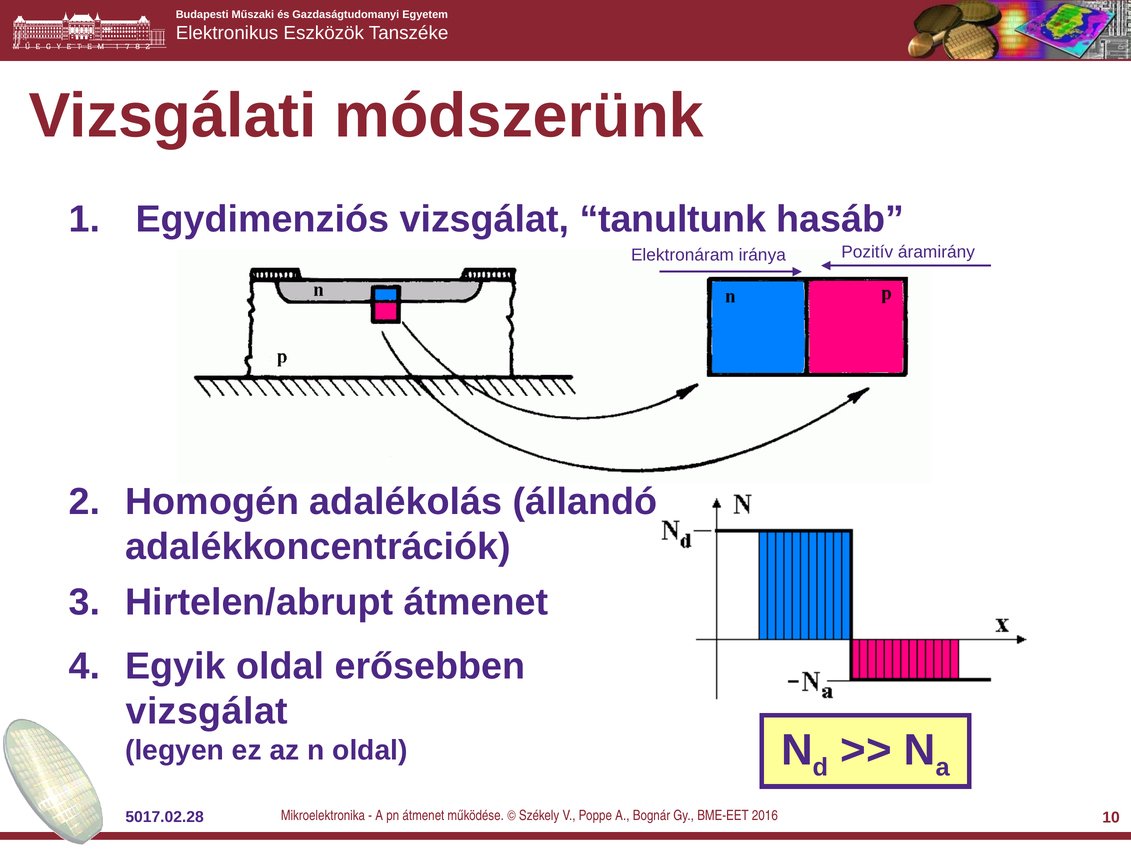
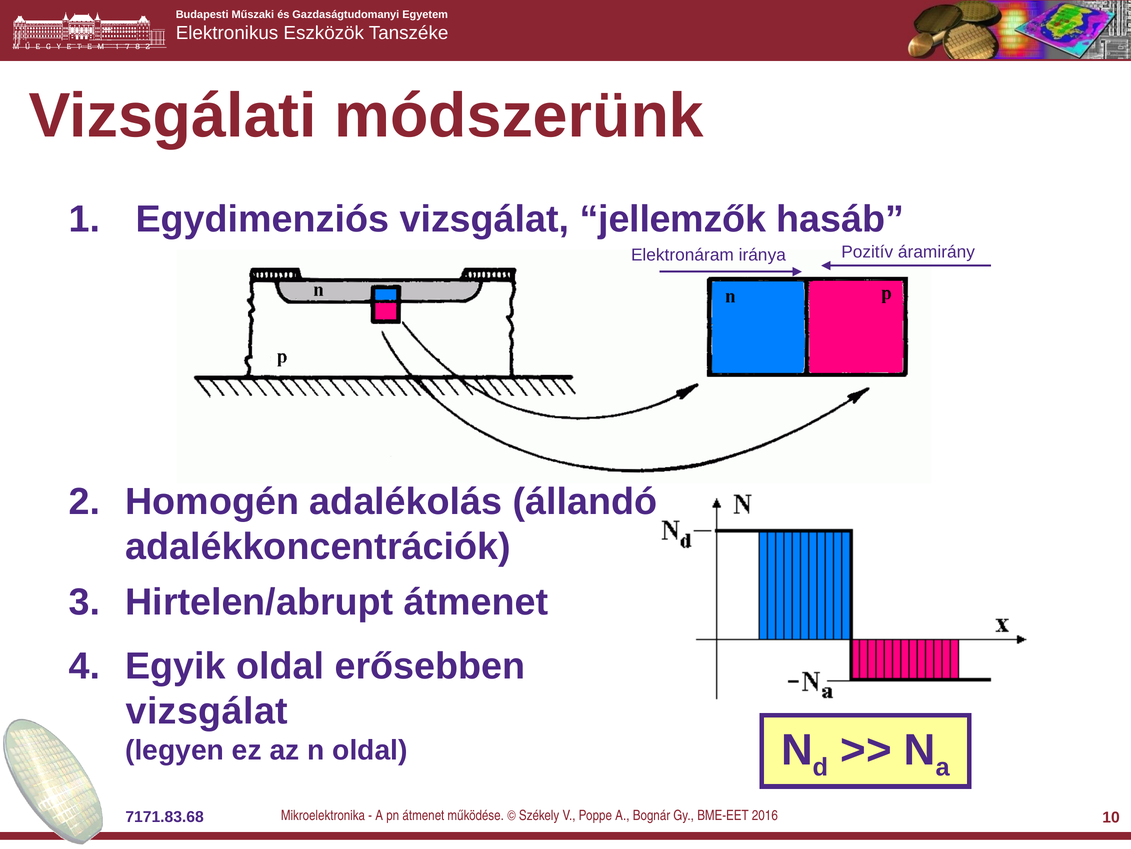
tanultunk: tanultunk -> jellemzők
5017.02.28: 5017.02.28 -> 7171.83.68
